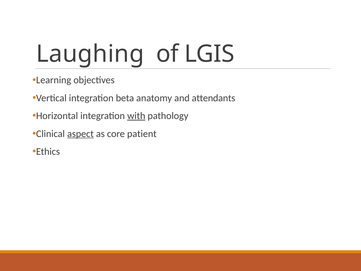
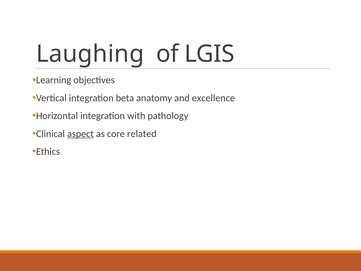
attendants: attendants -> excellence
with underline: present -> none
patient: patient -> related
